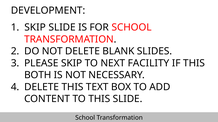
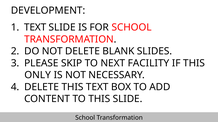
SKIP at (35, 27): SKIP -> TEXT
BOTH: BOTH -> ONLY
